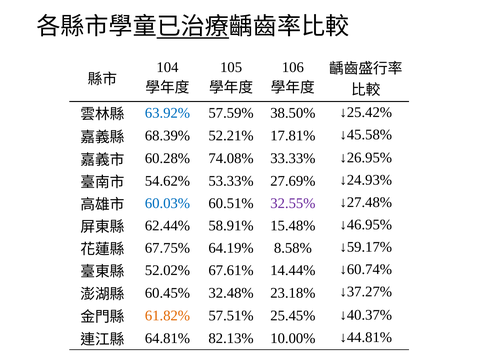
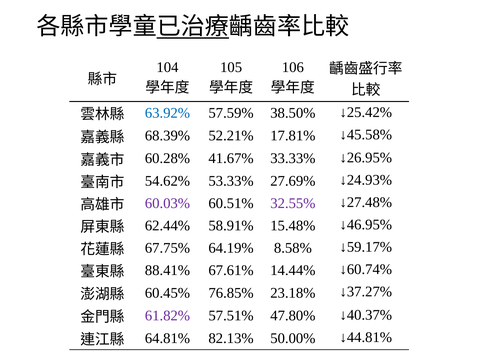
74.08%: 74.08% -> 41.67%
60.03% colour: blue -> purple
52.02%: 52.02% -> 88.41%
32.48%: 32.48% -> 76.85%
61.82% colour: orange -> purple
25.45%: 25.45% -> 47.80%
10.00%: 10.00% -> 50.00%
